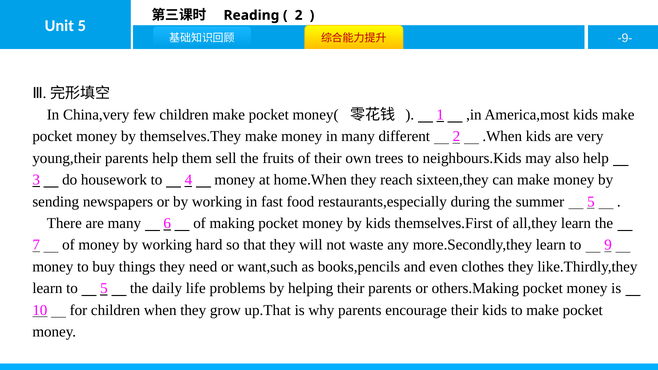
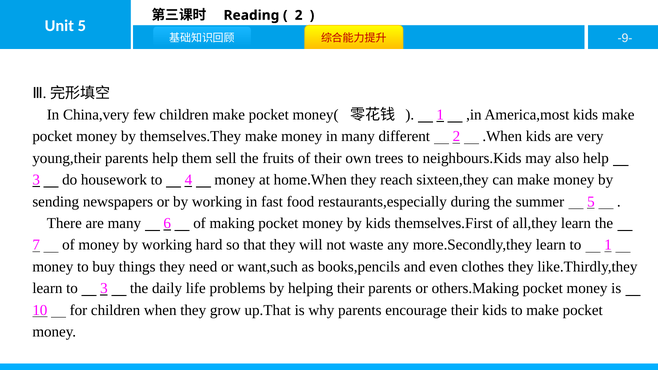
to 9: 9 -> 1
to 5: 5 -> 3
